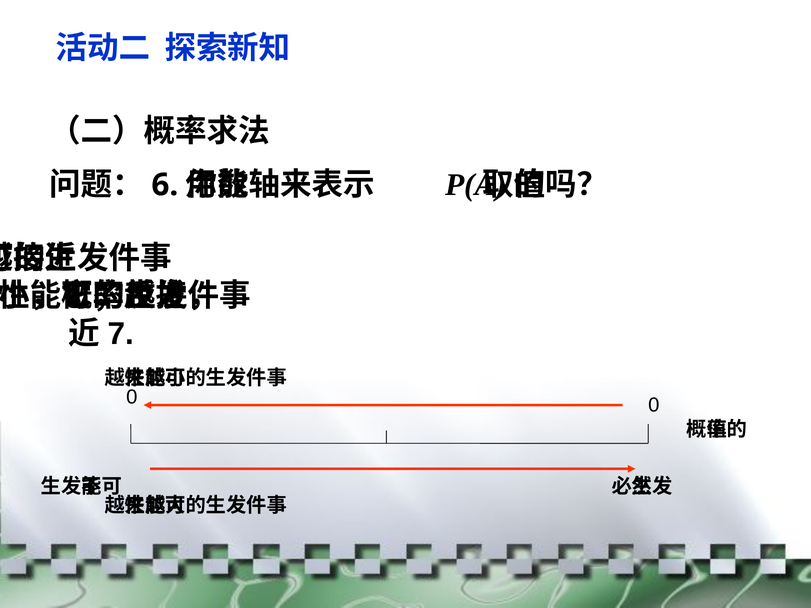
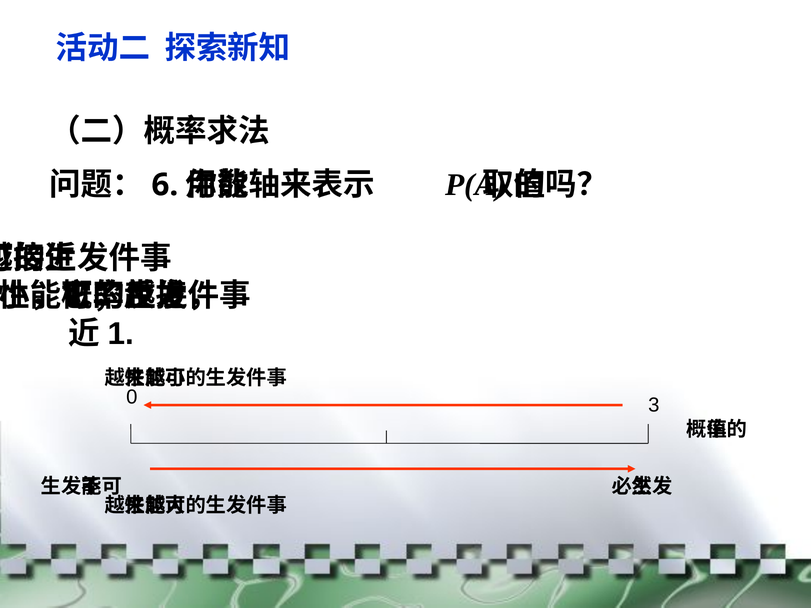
7 at (121, 334): 7 -> 1
0 0: 0 -> 3
